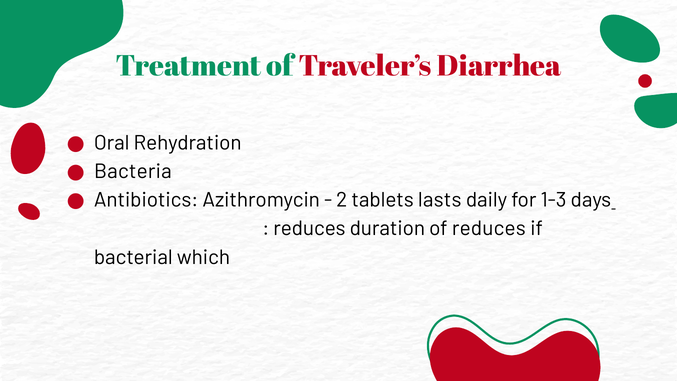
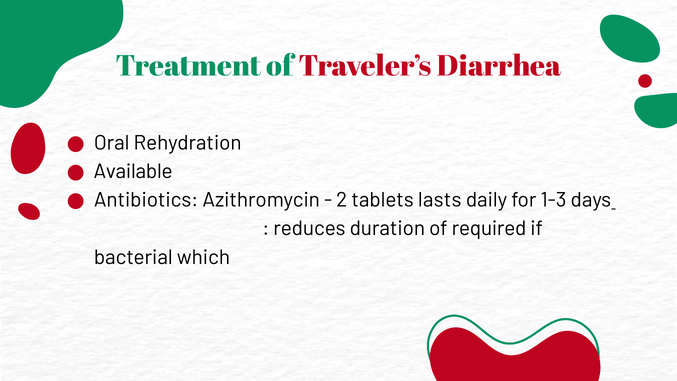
Bacteria: Bacteria -> Available
of reduces: reduces -> required
